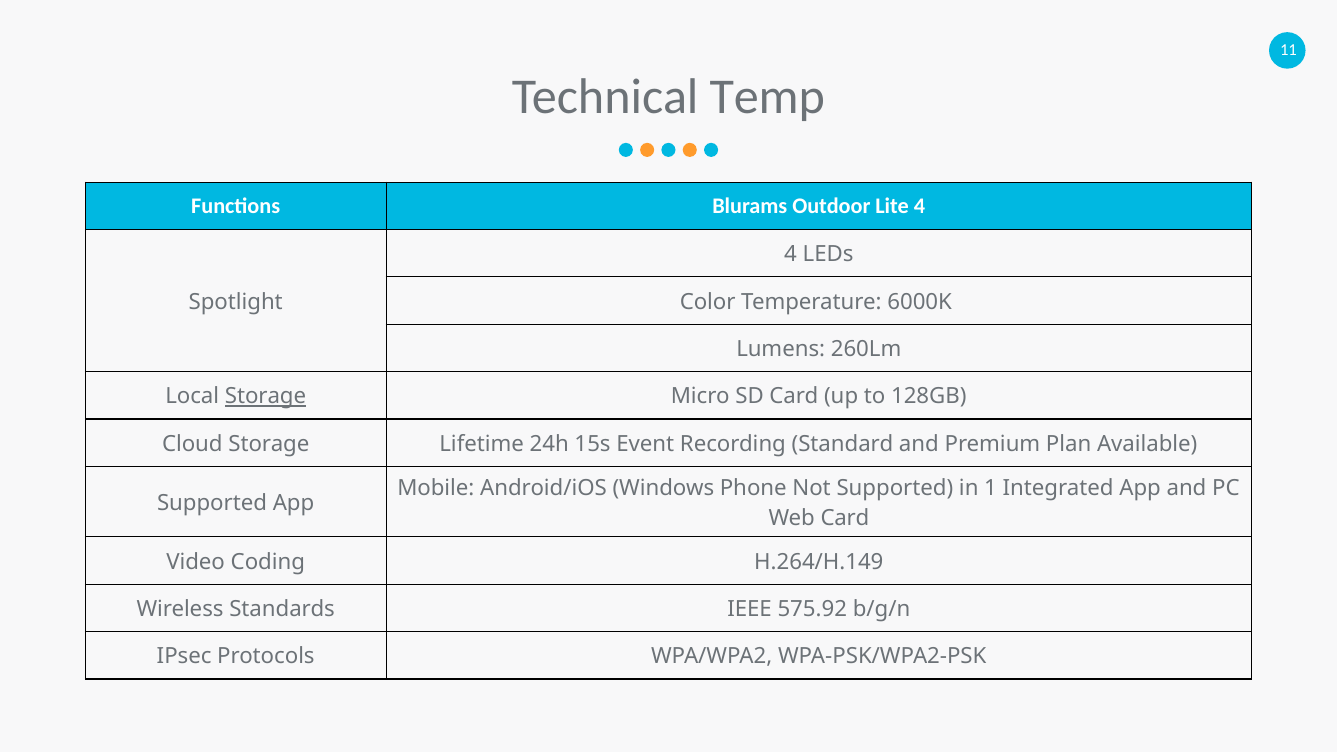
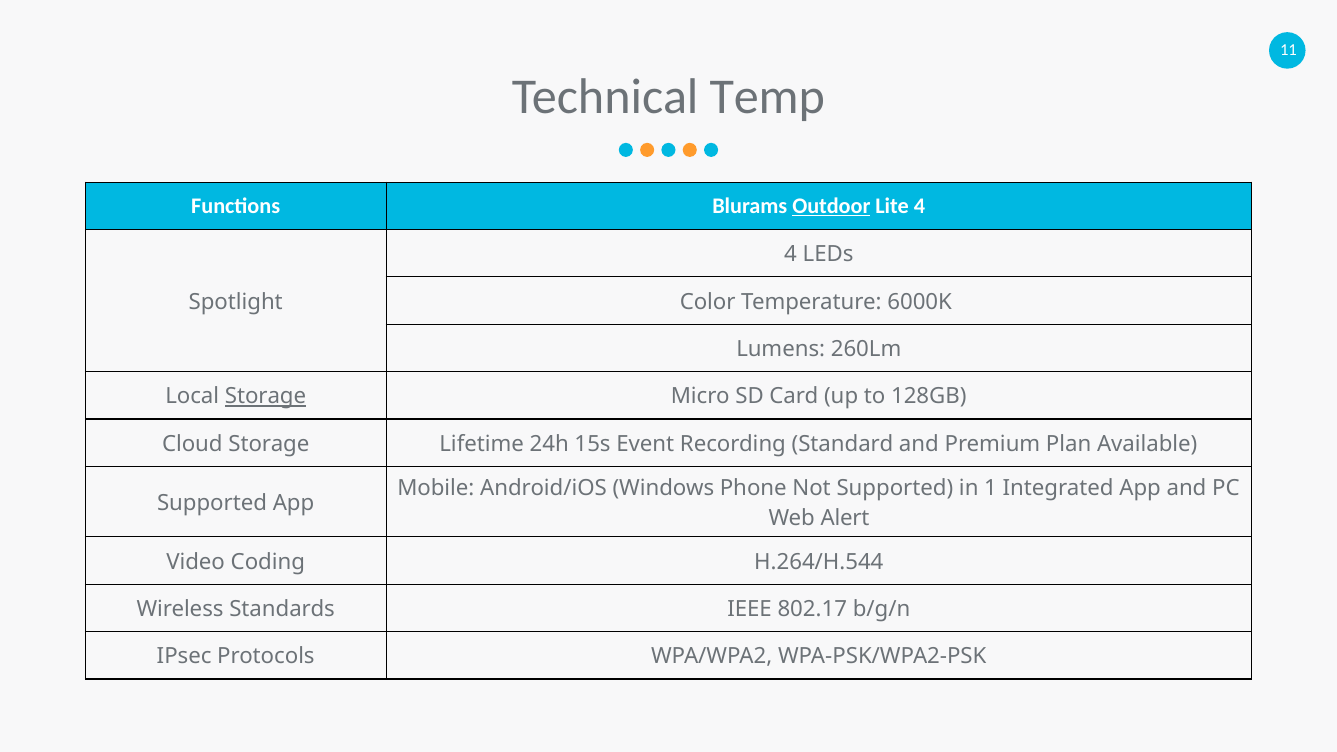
Outdoor underline: none -> present
Web Card: Card -> Alert
H.264/H.149: H.264/H.149 -> H.264/H.544
575.92: 575.92 -> 802.17
